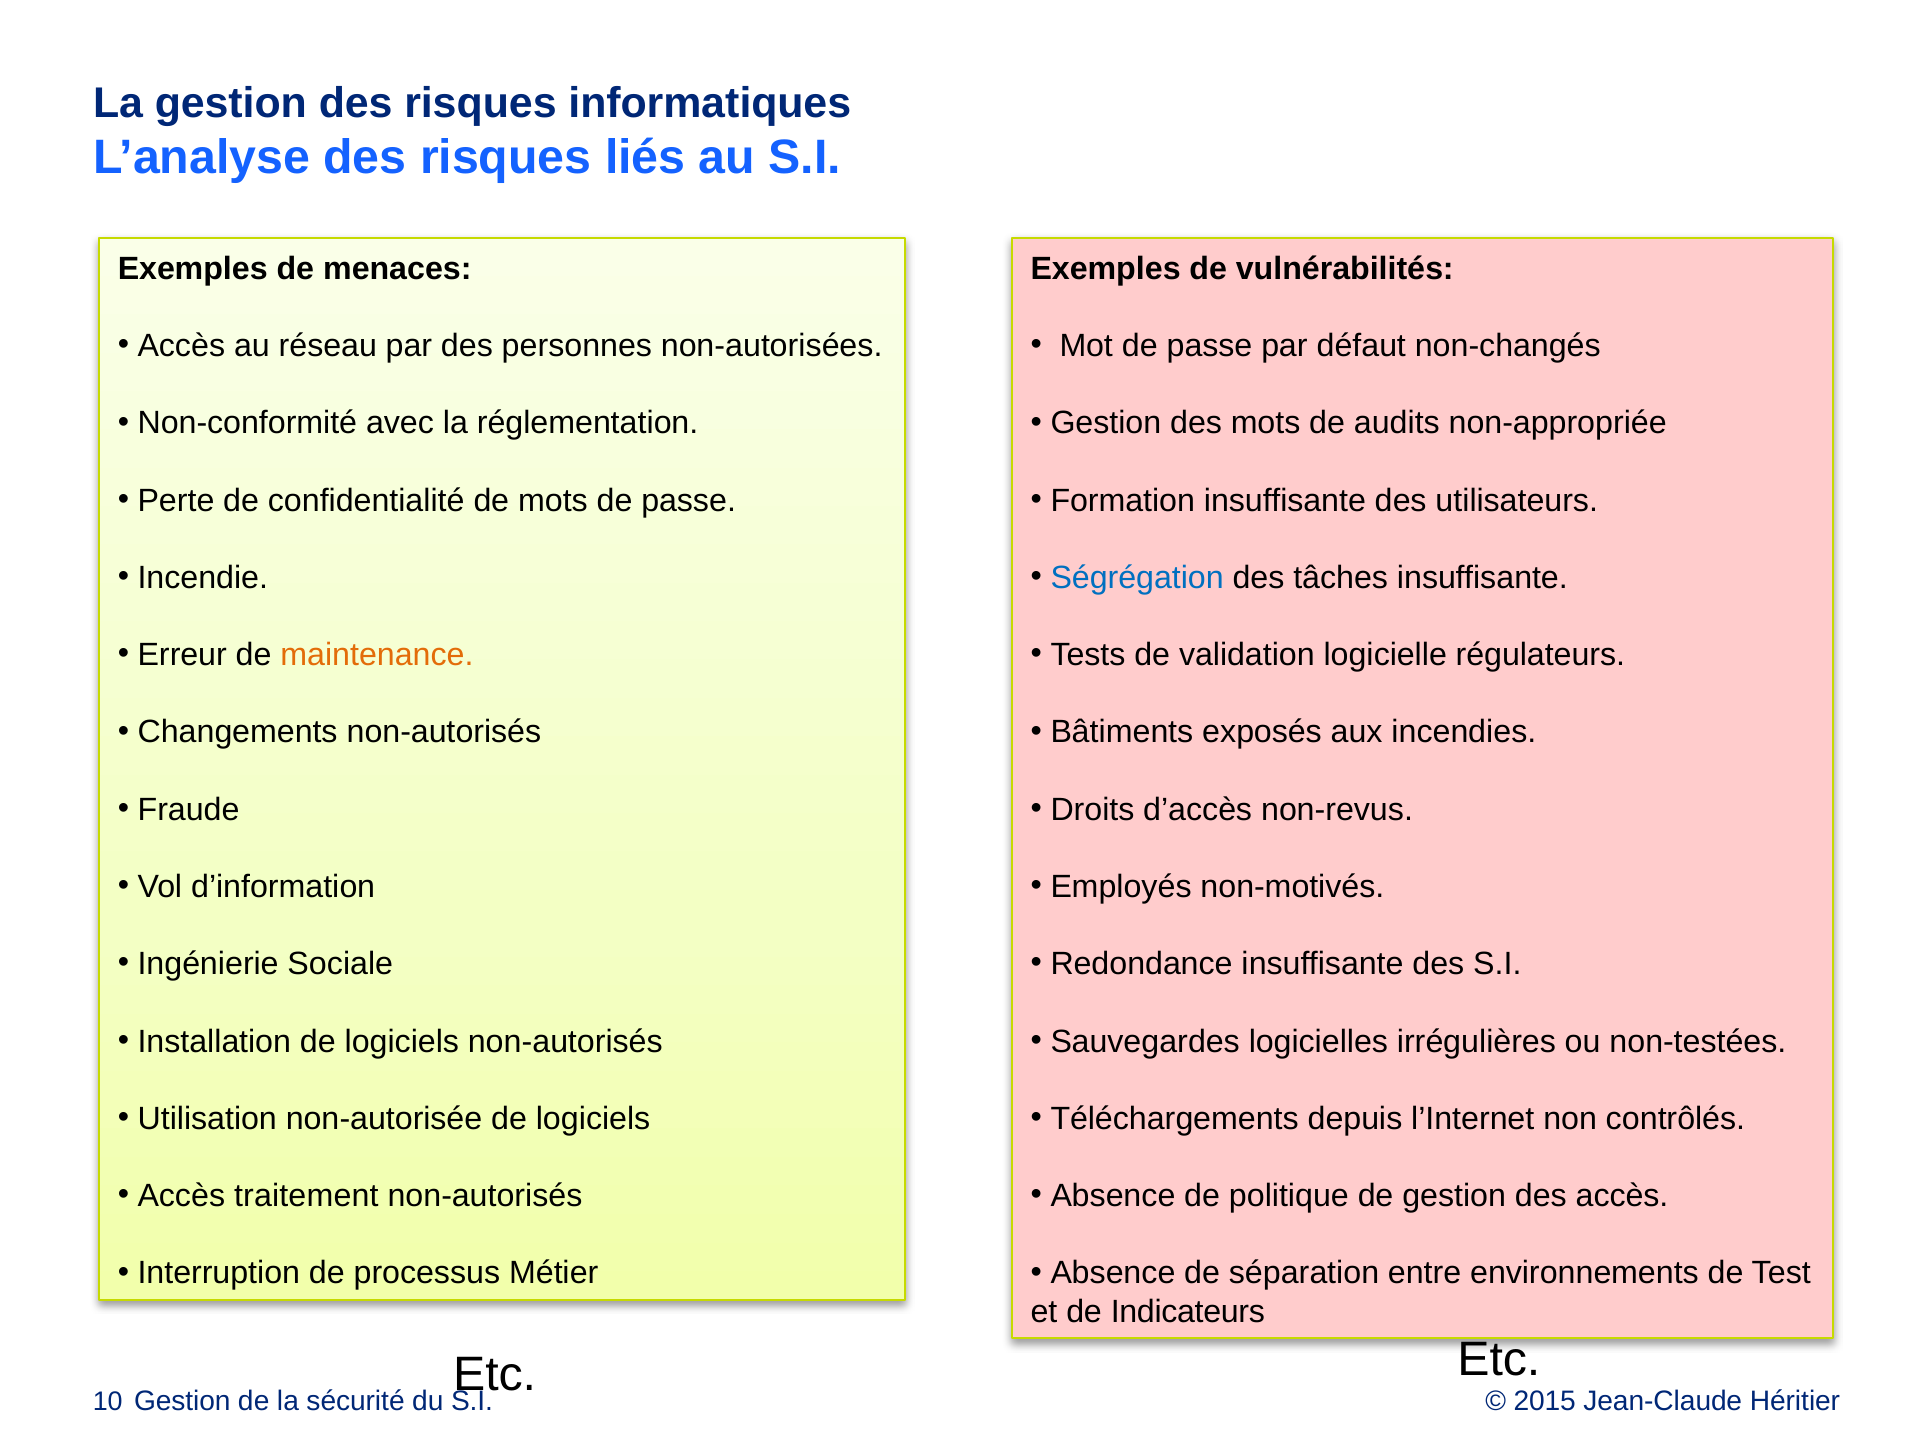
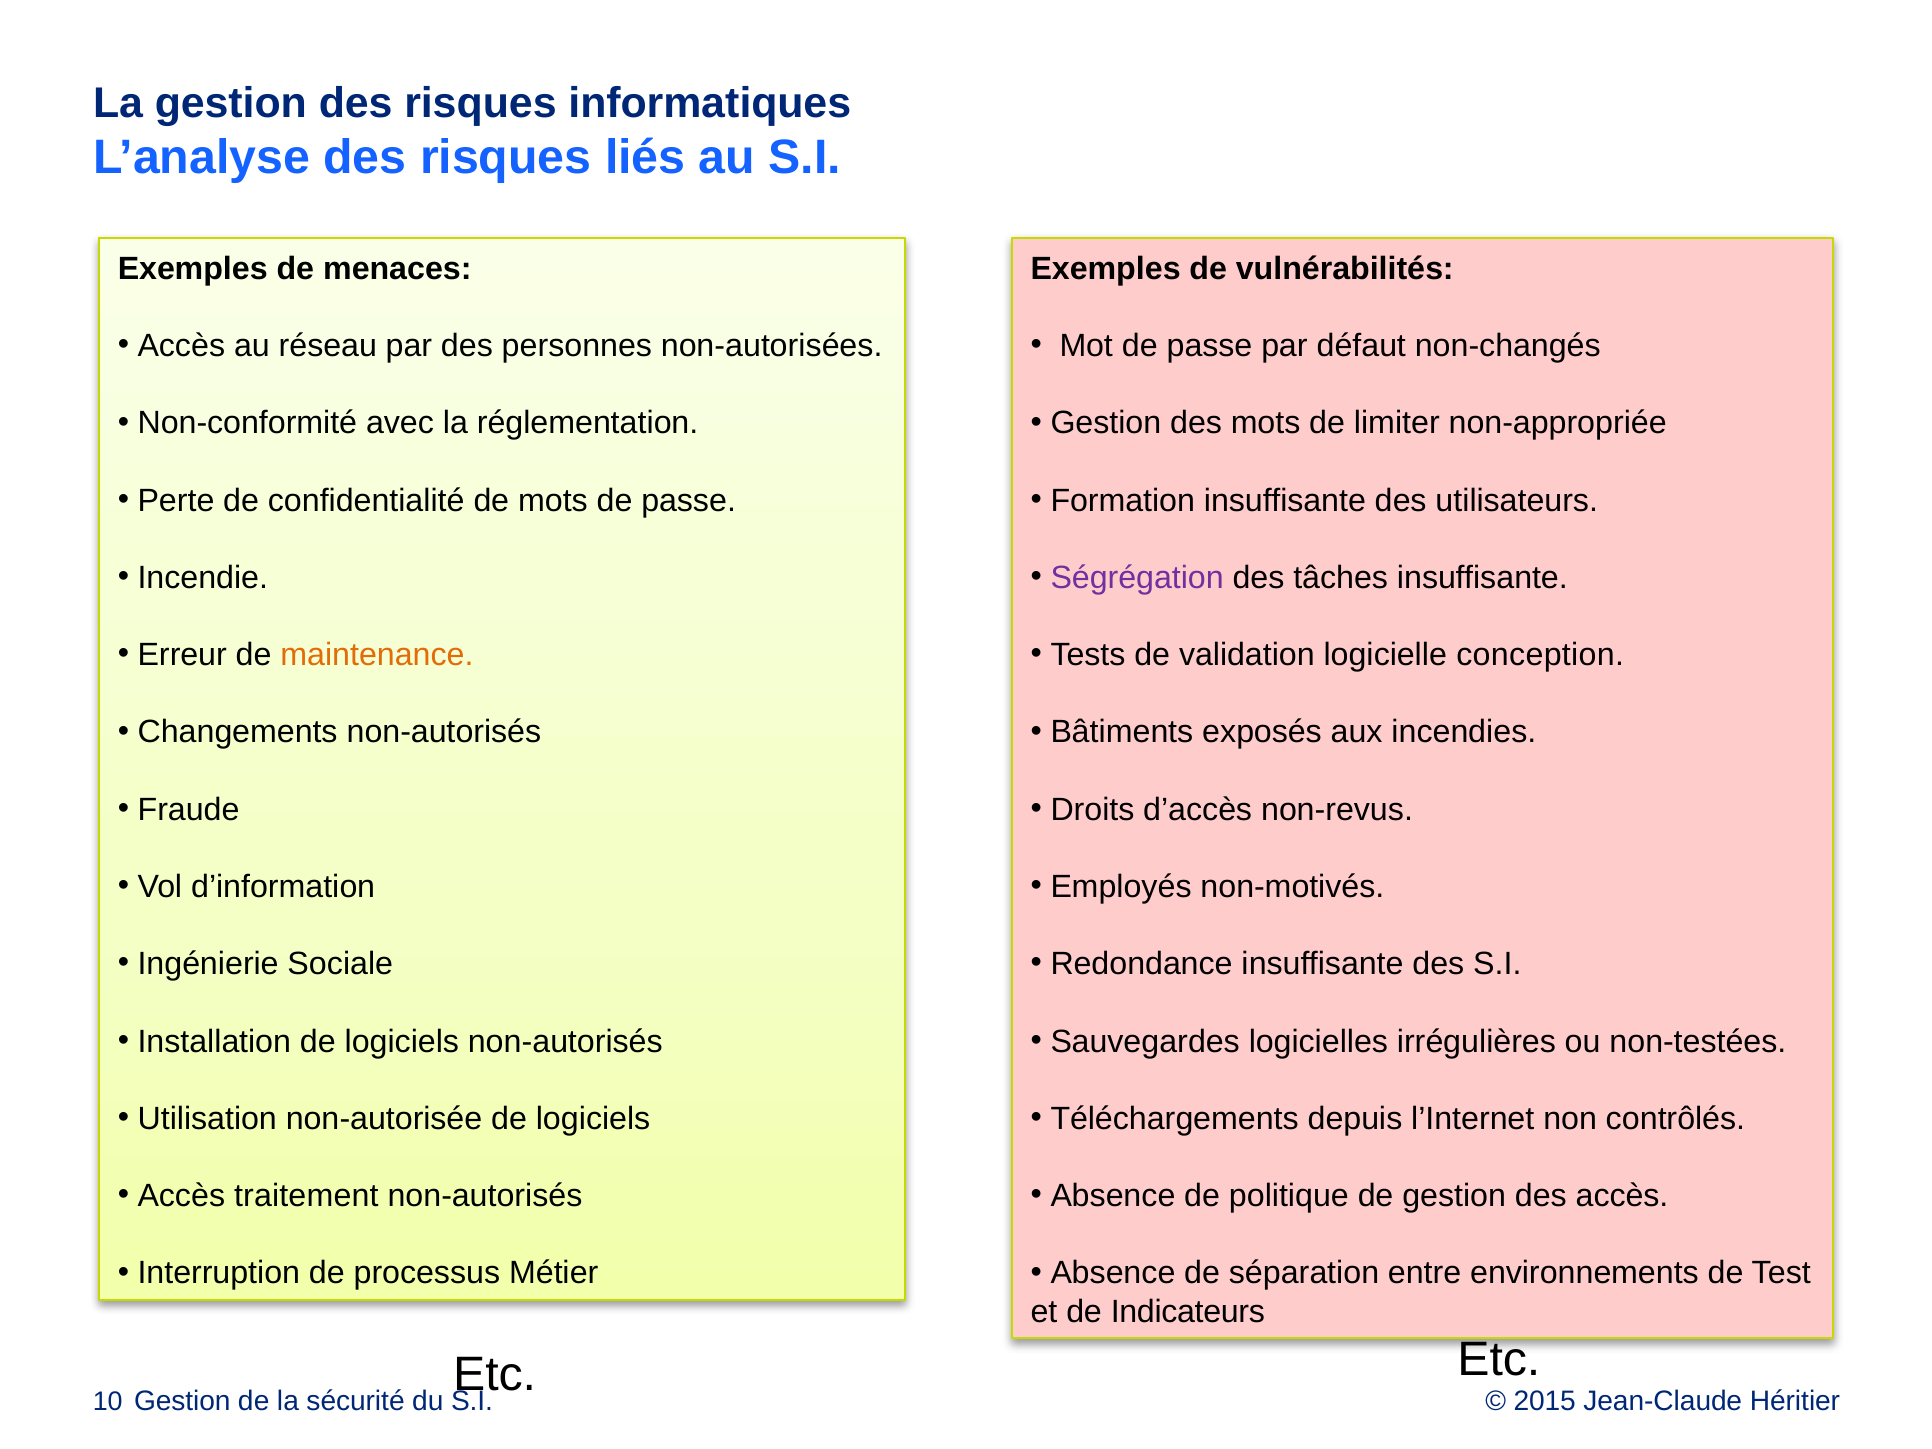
audits: audits -> limiter
Ségrégation colour: blue -> purple
régulateurs: régulateurs -> conception
